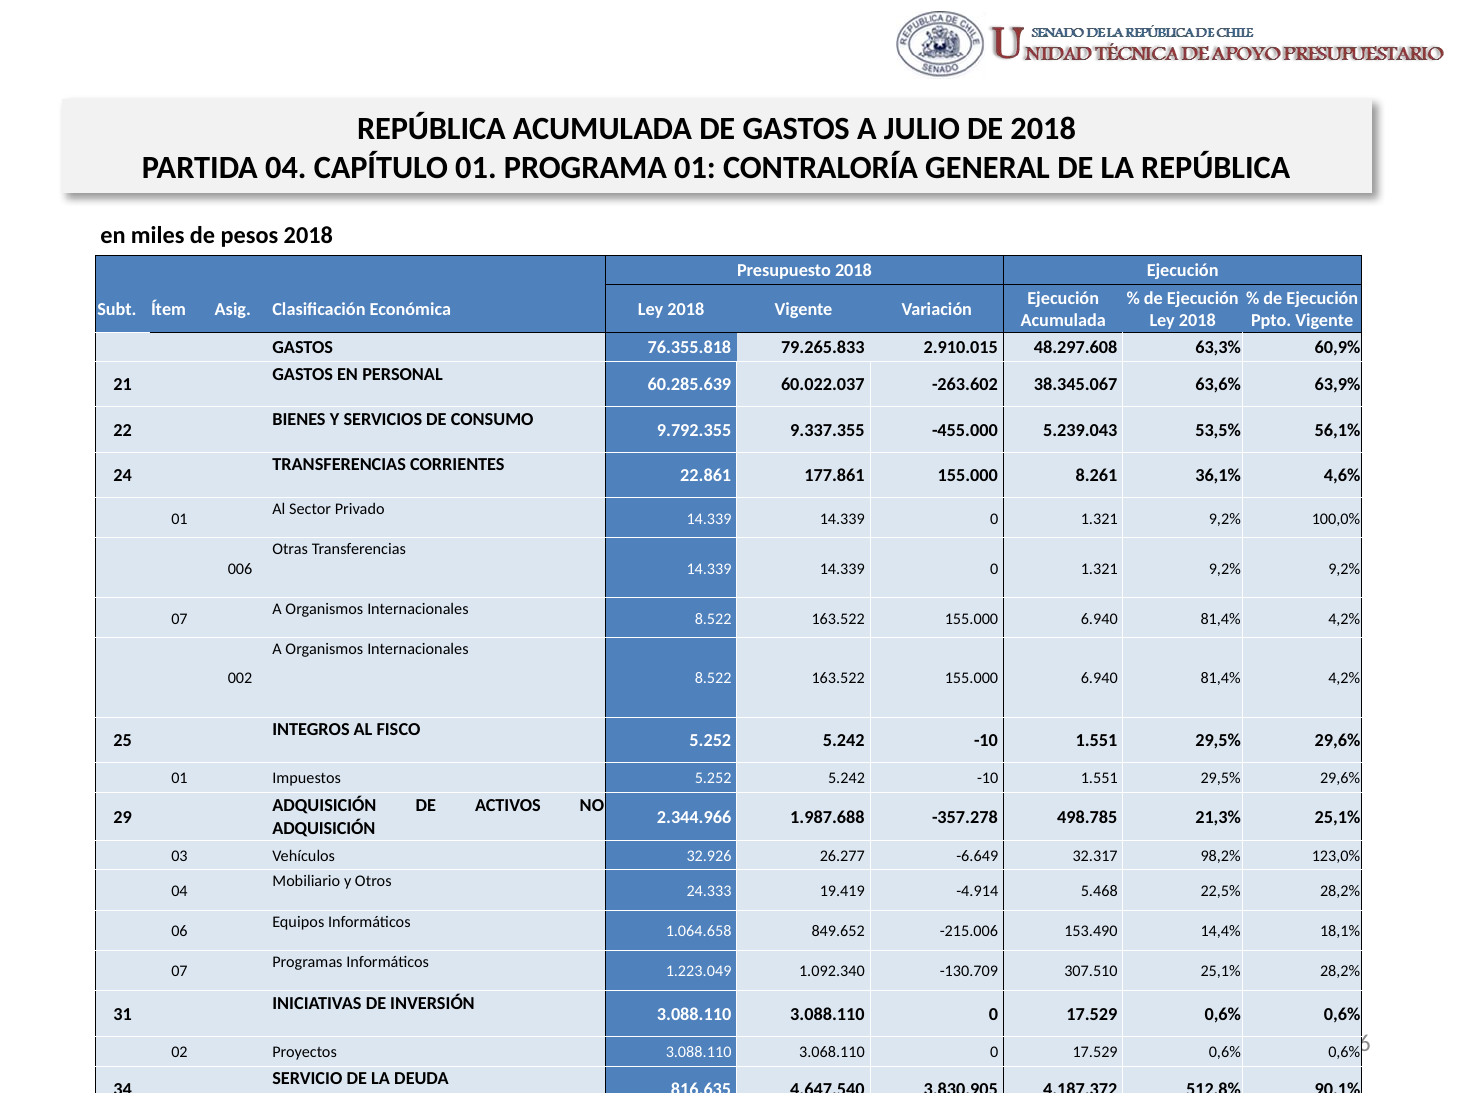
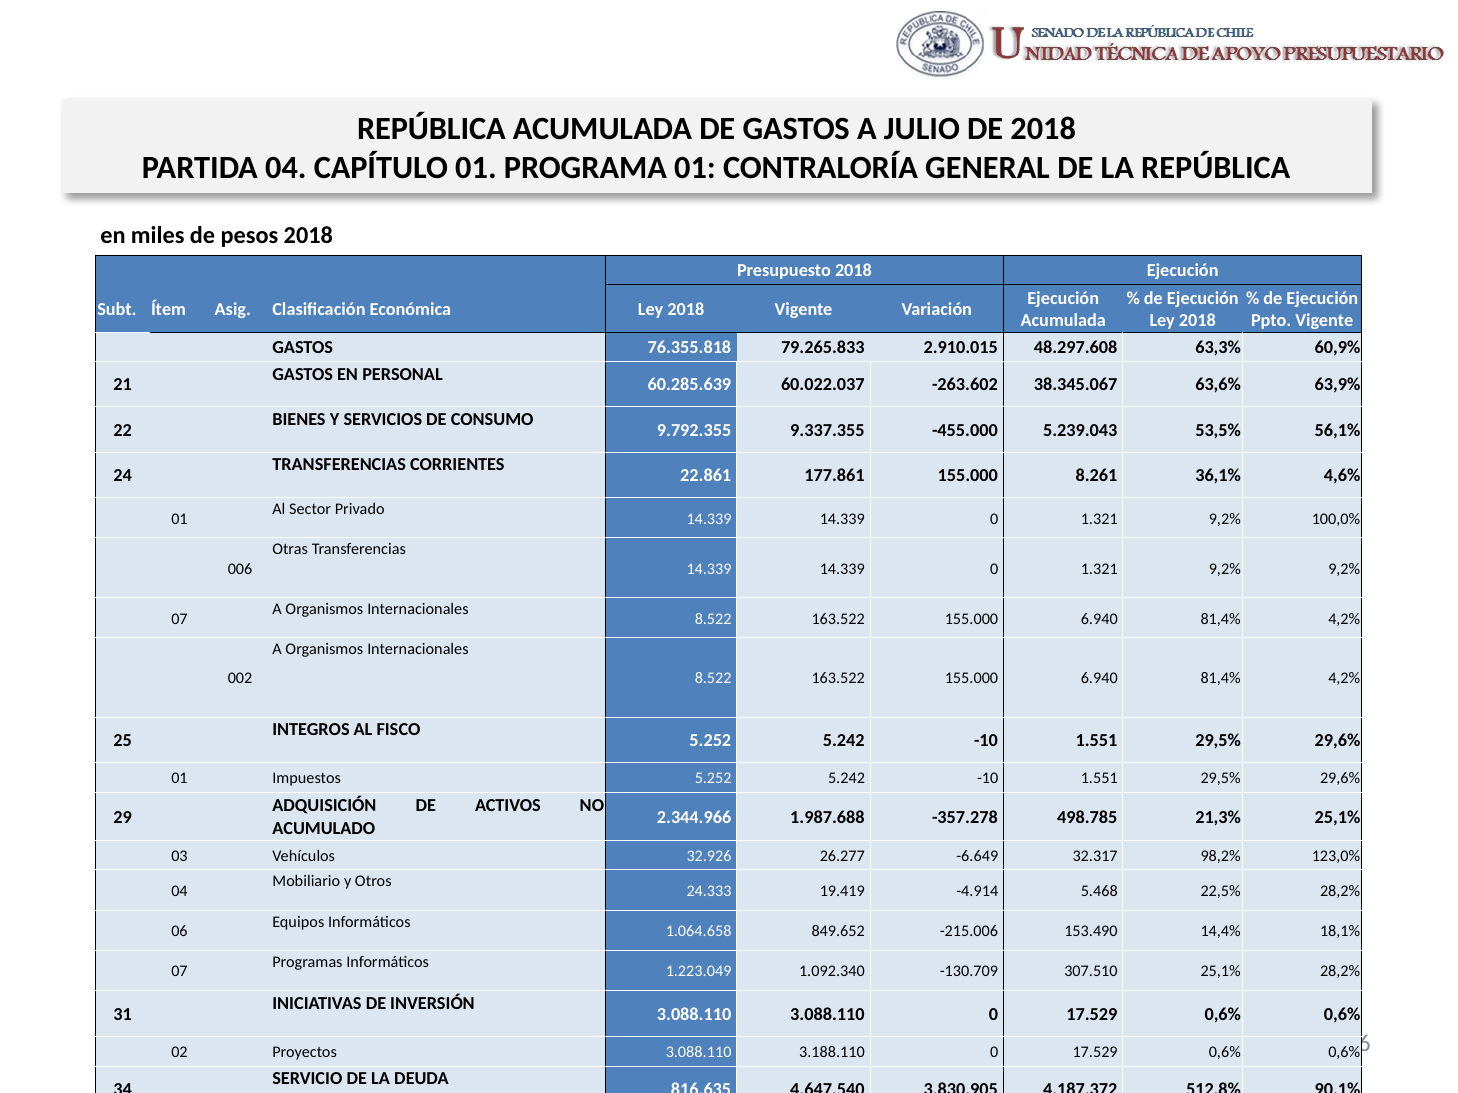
ADQUISICIÓN at (324, 828): ADQUISICIÓN -> ACUMULADO
3.068.110: 3.068.110 -> 3.188.110
